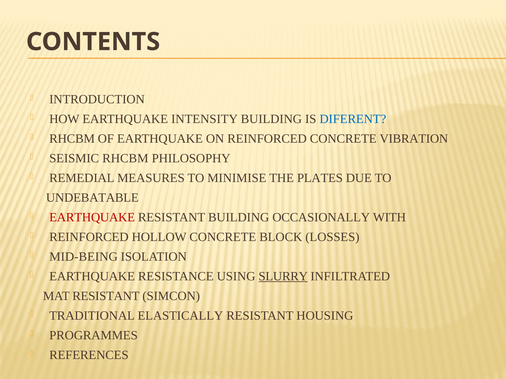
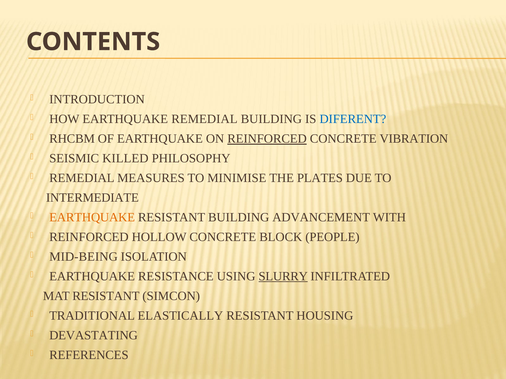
EARTHQUAKE INTENSITY: INTENSITY -> REMEDIAL
REINFORCED at (267, 139) underline: none -> present
SEISMIC RHCBM: RHCBM -> KILLED
UNDEBATABLE: UNDEBATABLE -> INTERMEDIATE
EARTHQUAKE at (92, 218) colour: red -> orange
OCCASIONALLY: OCCASIONALLY -> ADVANCEMENT
LOSSES: LOSSES -> PEOPLE
PROGRAMMES: PROGRAMMES -> DEVASTATING
